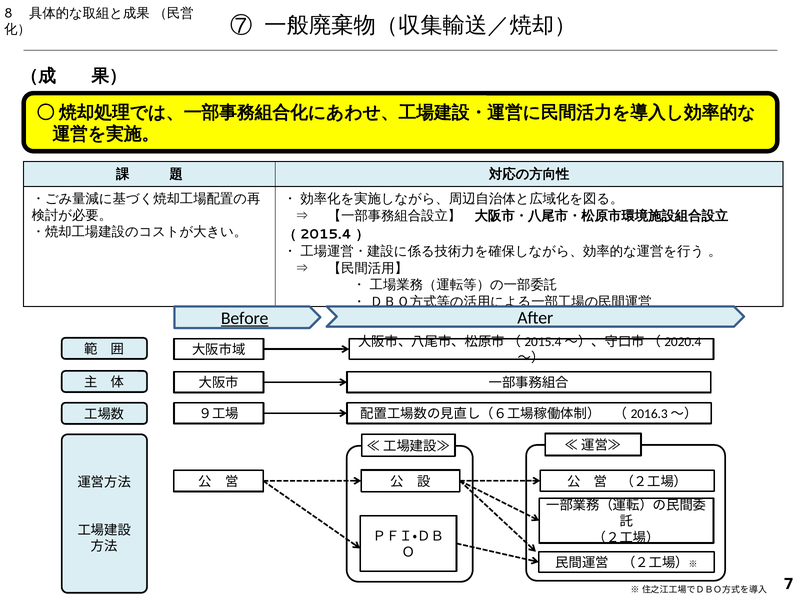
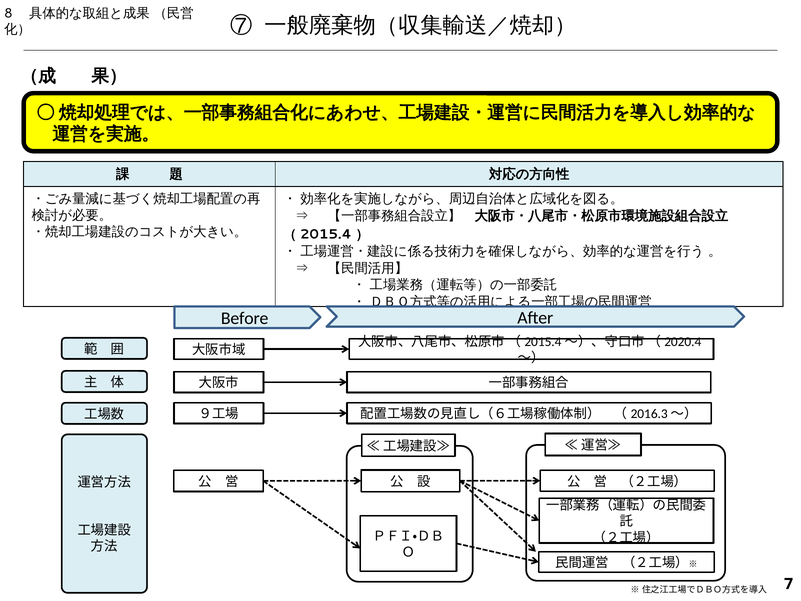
Before underline: present -> none
